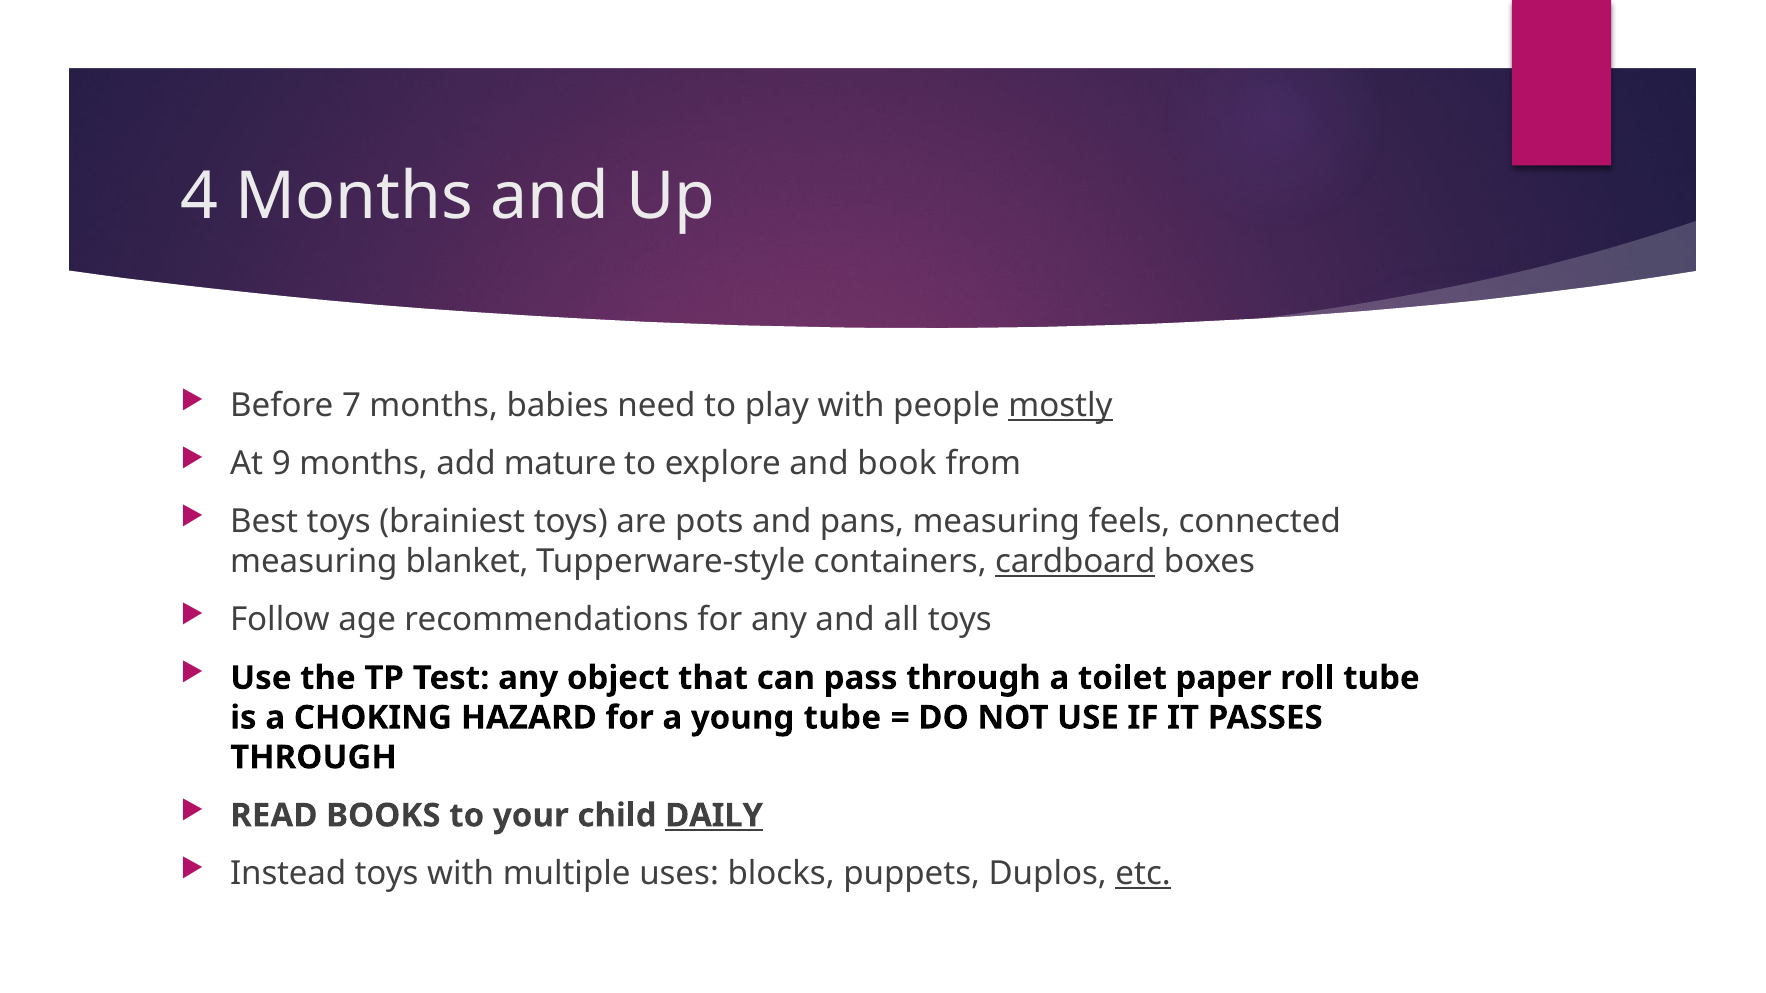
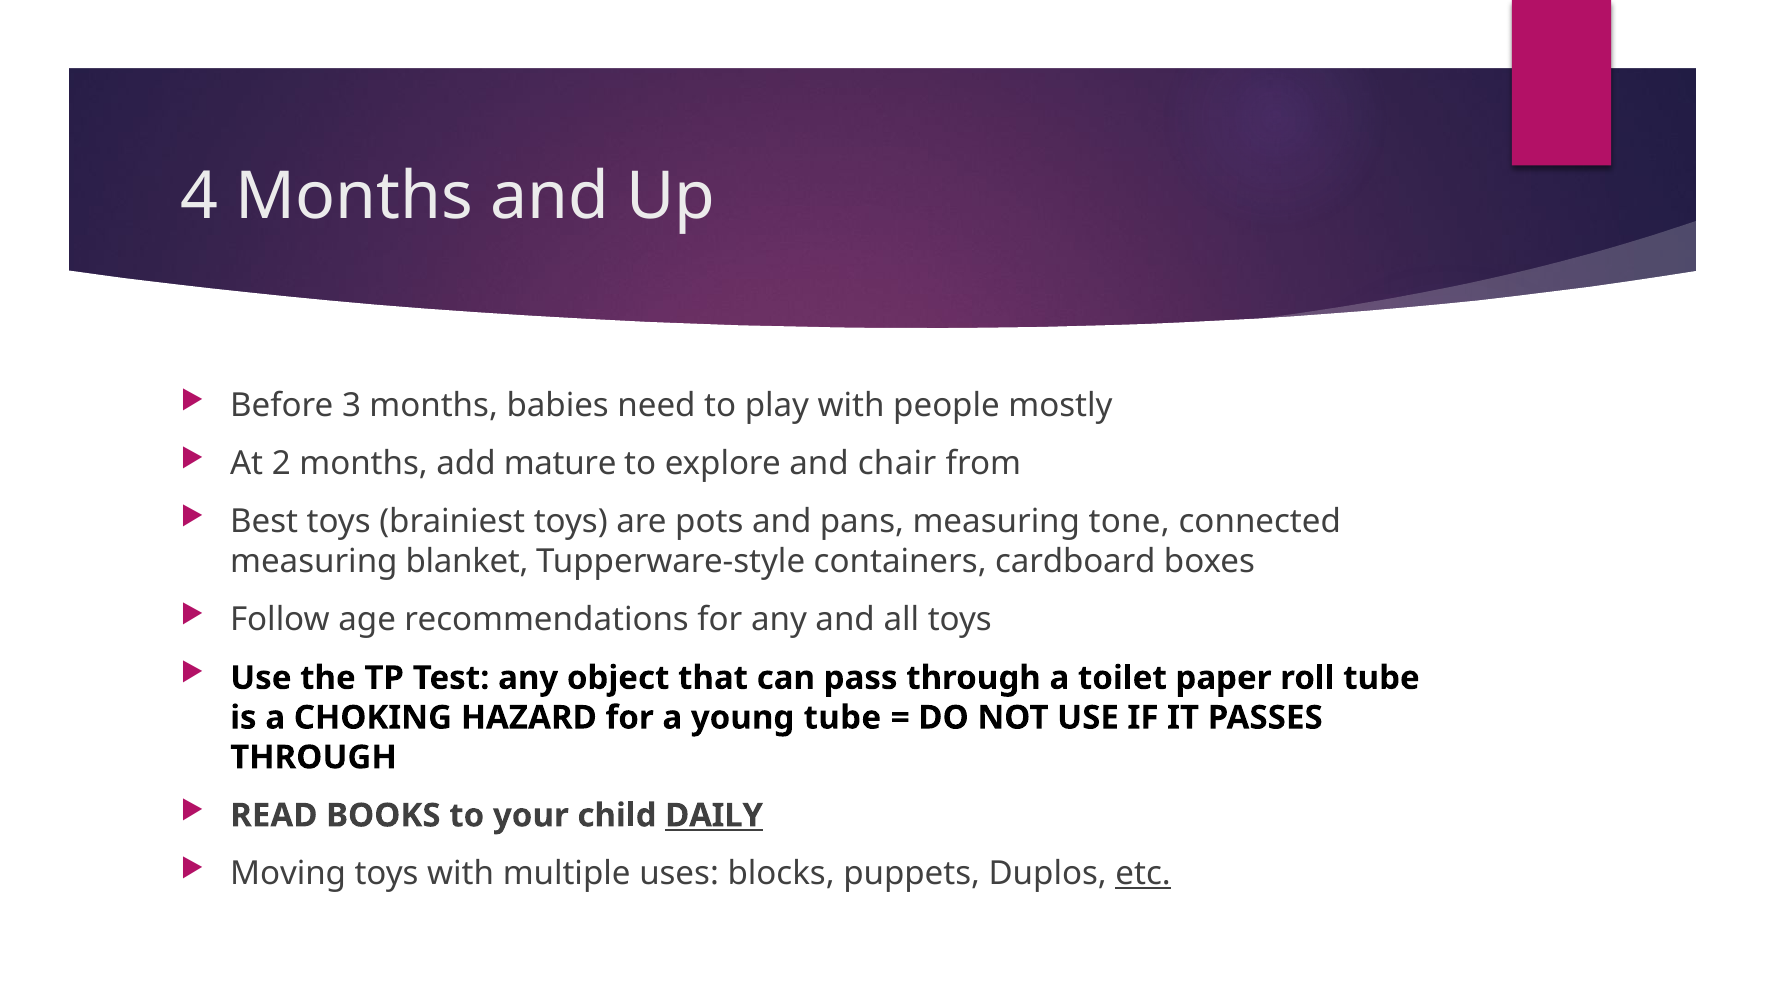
7: 7 -> 3
mostly underline: present -> none
9: 9 -> 2
book: book -> chair
feels: feels -> tone
cardboard underline: present -> none
Instead: Instead -> Moving
